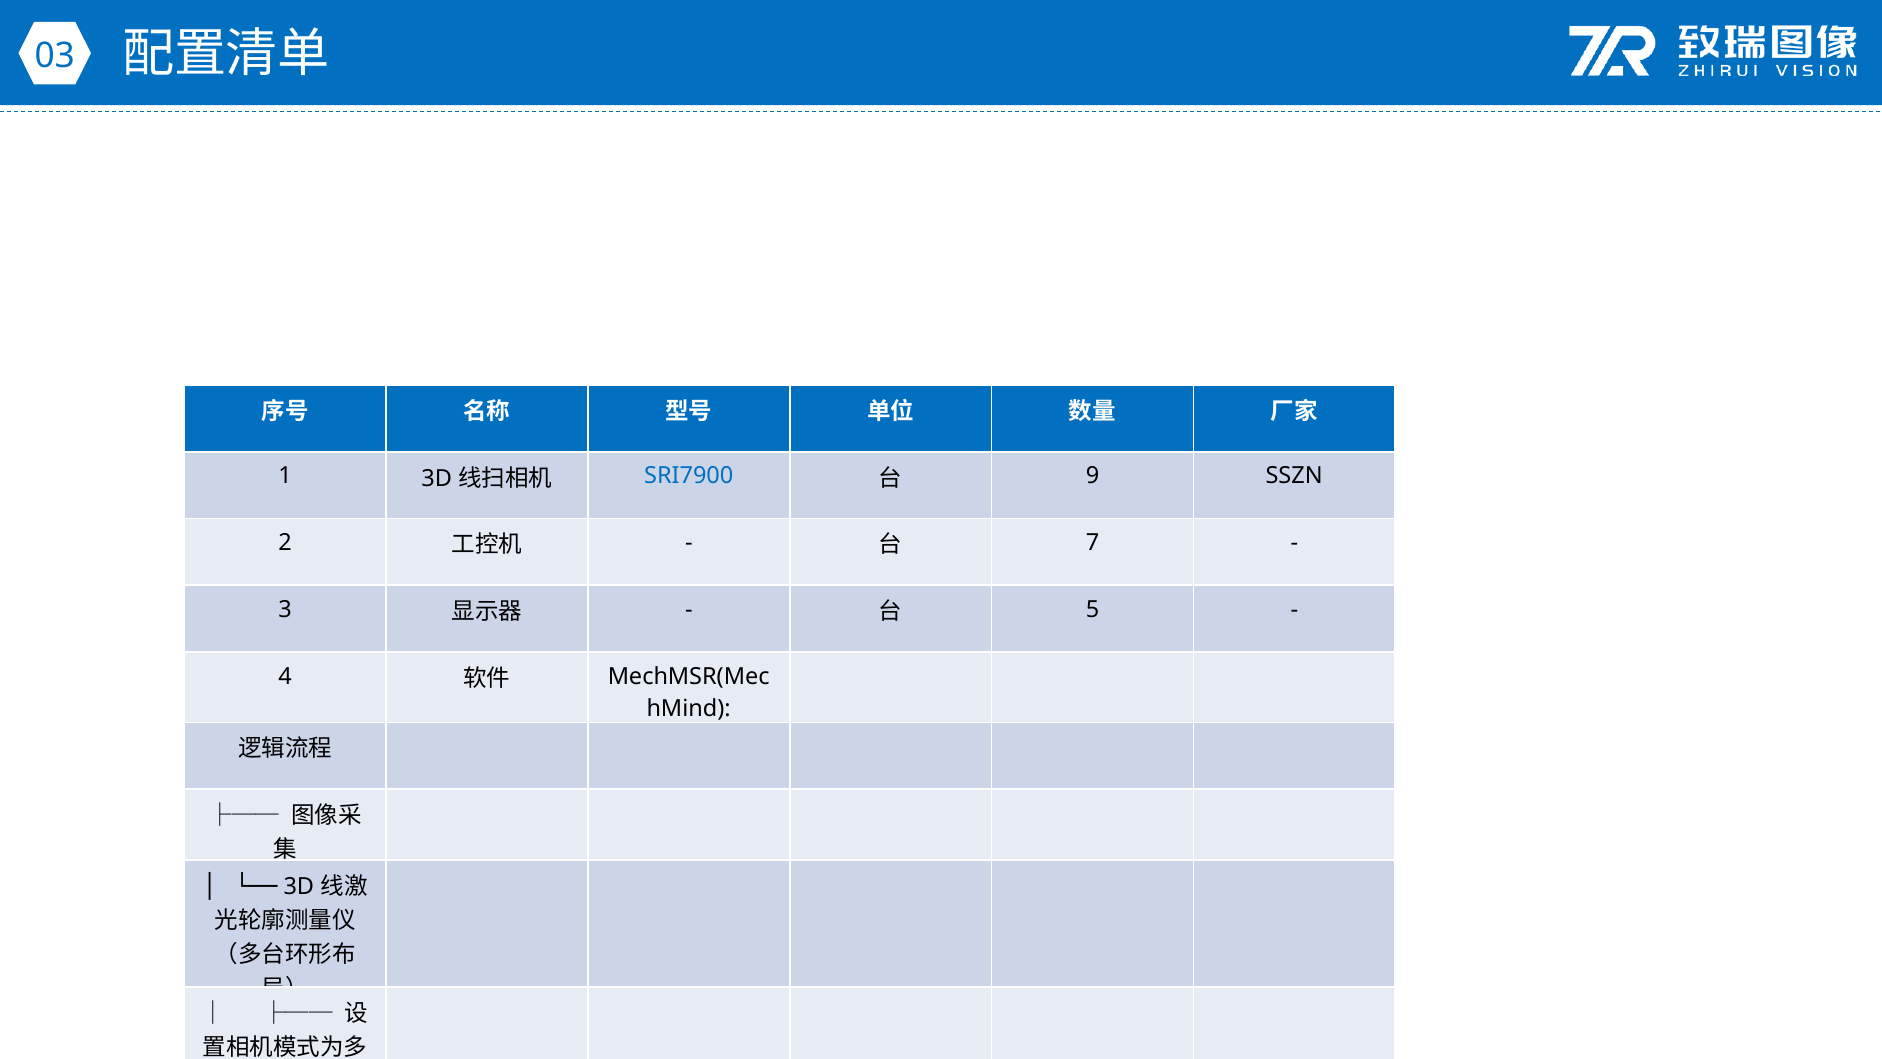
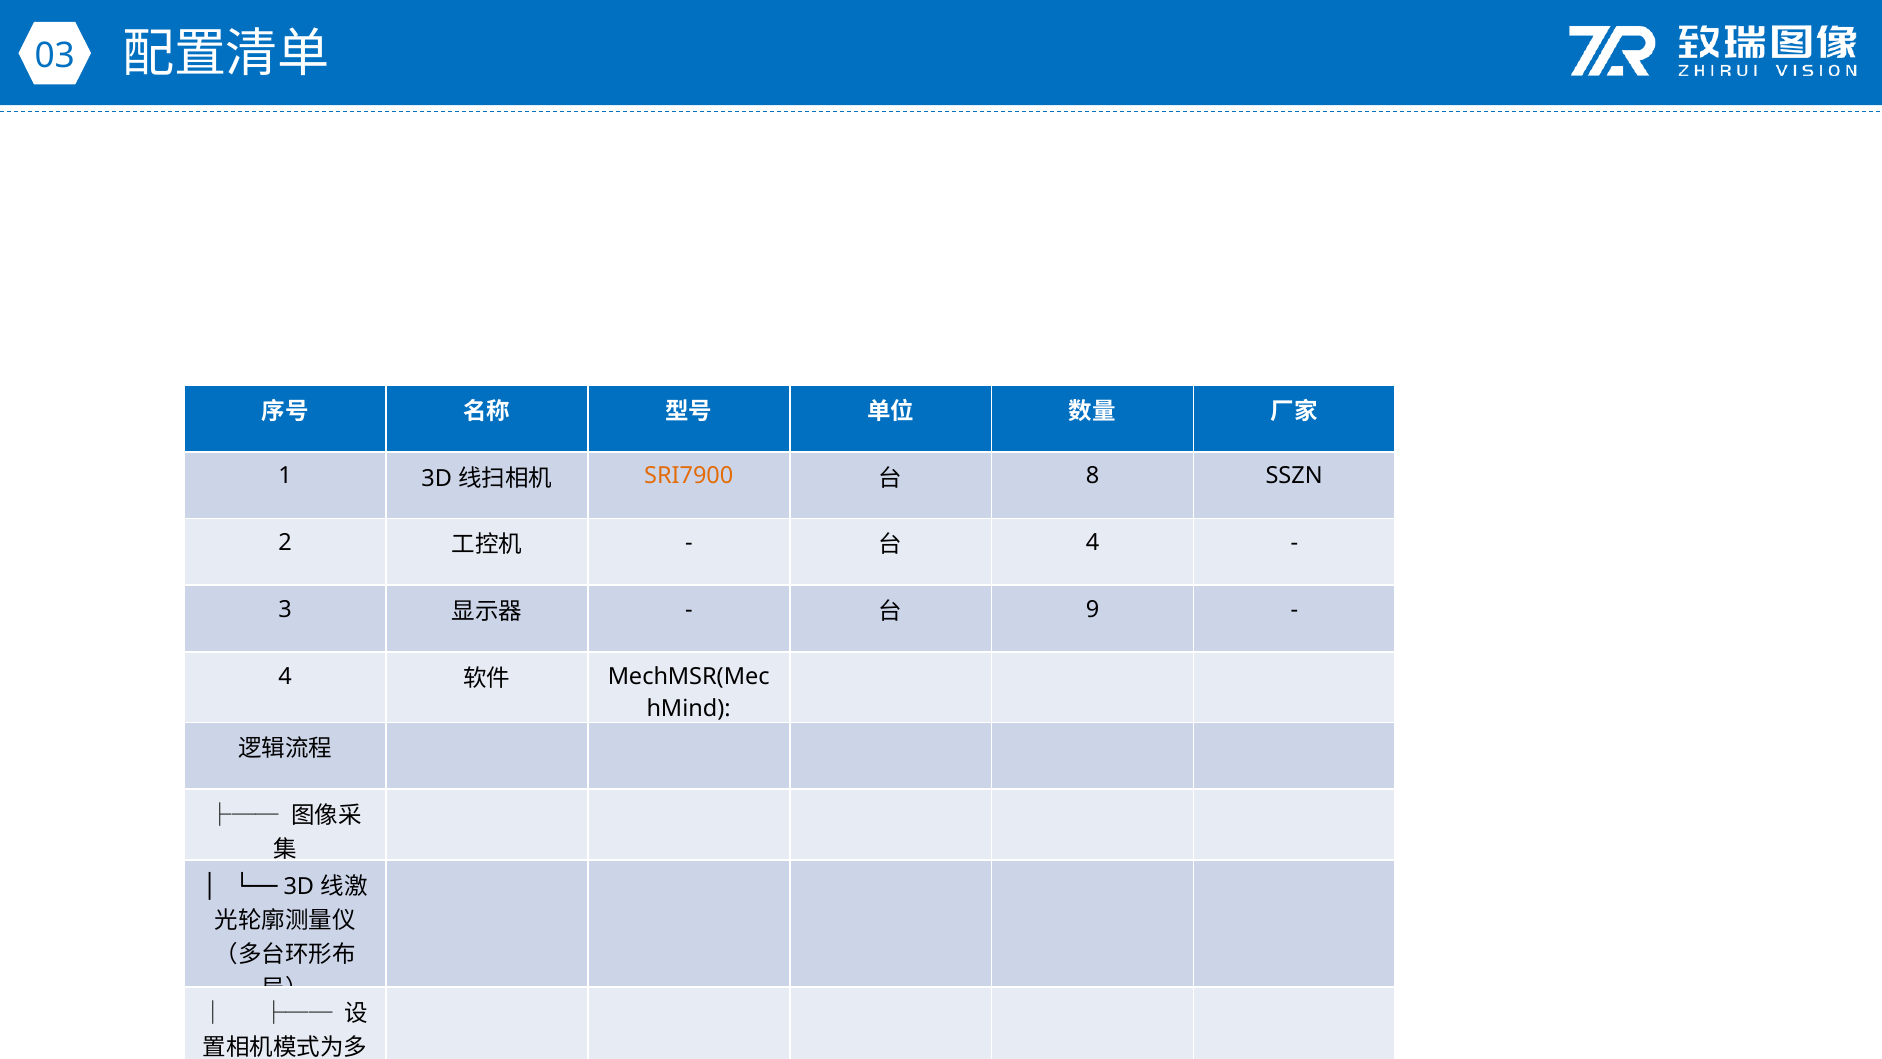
SRI7900 colour: blue -> orange
9: 9 -> 8
7 at (1093, 543): 7 -> 4
5: 5 -> 9
